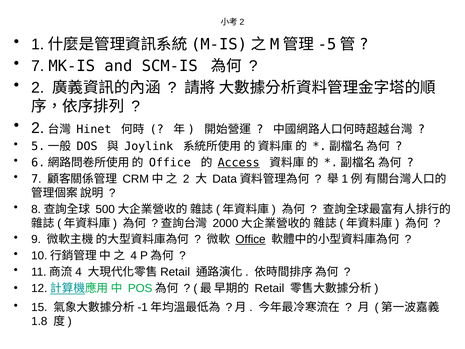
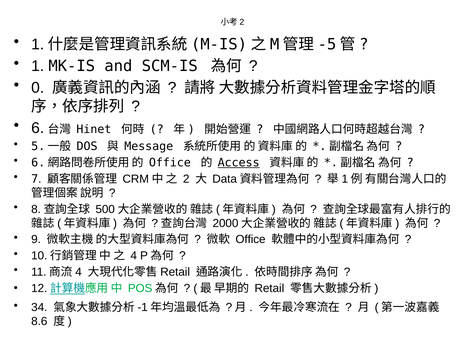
7 at (38, 66): 7 -> 1
2 at (38, 88): 2 -> 0
2 at (38, 128): 2 -> 6
Joylink: Joylink -> Message
Office at (250, 239) underline: present -> none
15: 15 -> 34
1.8: 1.8 -> 8.6
